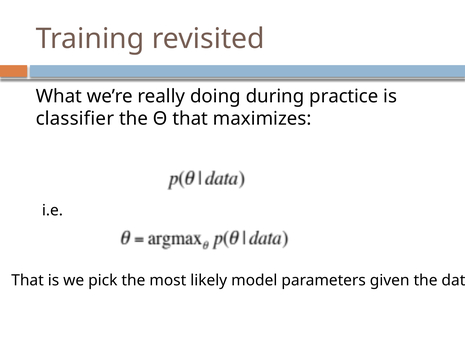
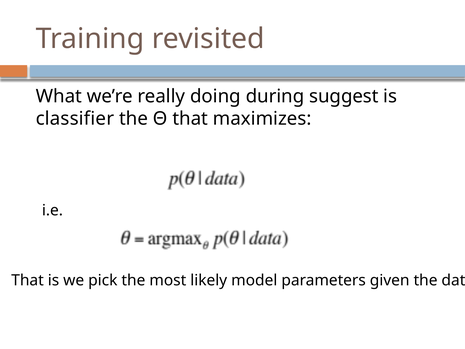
practice: practice -> suggest
